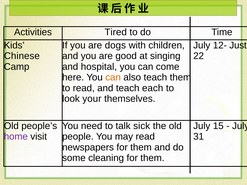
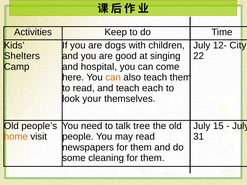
Tired: Tired -> Keep
Just: Just -> City
Chinese: Chinese -> Shelters
sick: sick -> tree
home colour: purple -> orange
